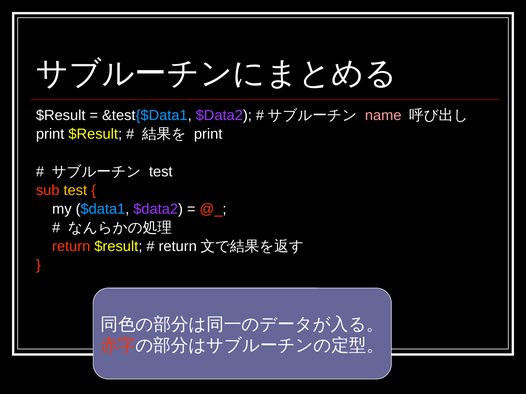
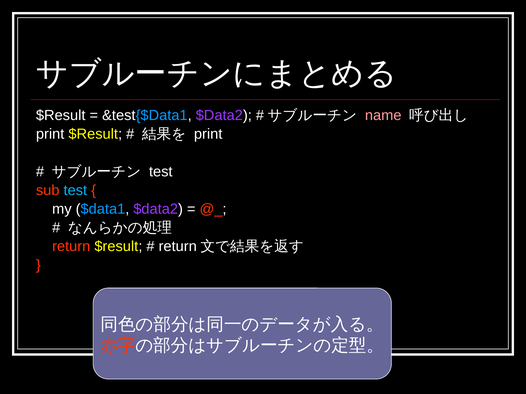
test at (75, 190) colour: yellow -> light blue
